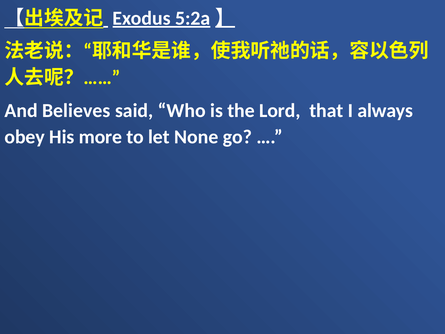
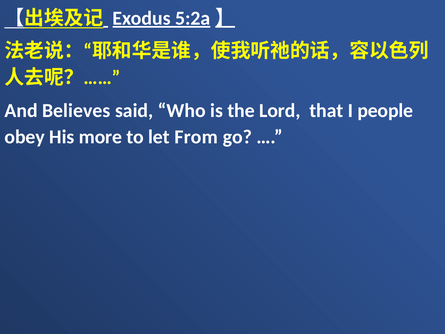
always: always -> people
None: None -> From
